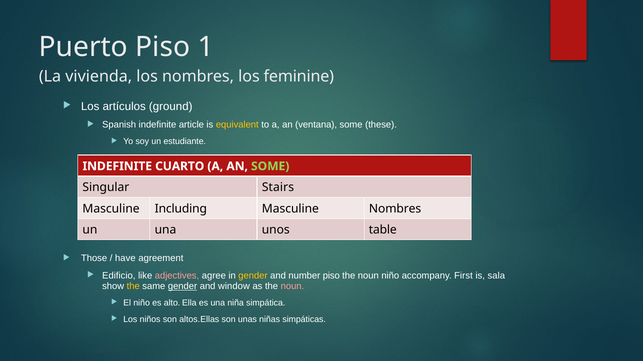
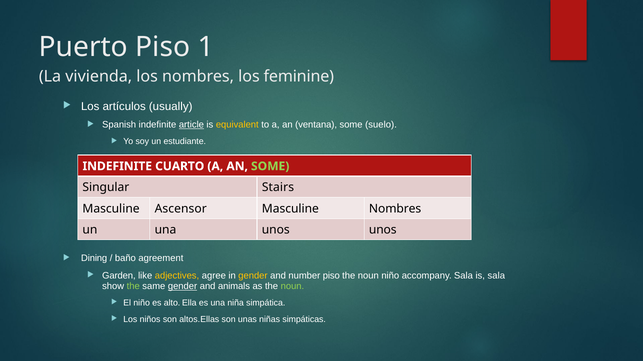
ground: ground -> usually
article underline: none -> present
these: these -> suelo
Including: Including -> Ascensor
unos table: table -> unos
Those: Those -> Dining
have: have -> baño
Edificio: Edificio -> Garden
adjectives colour: pink -> yellow
accompany First: First -> Sala
the at (133, 287) colour: yellow -> light green
window: window -> animals
noun at (292, 287) colour: pink -> light green
